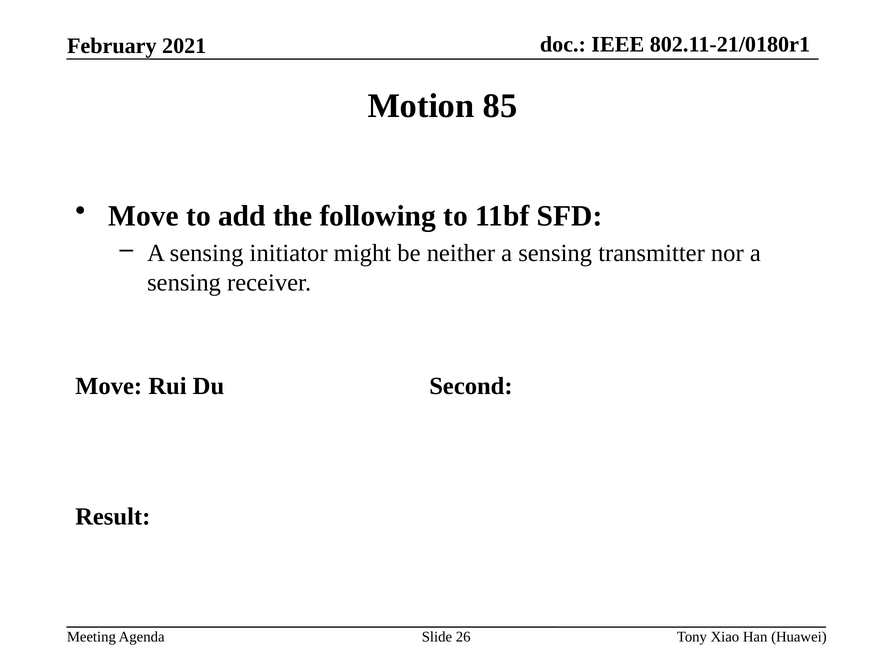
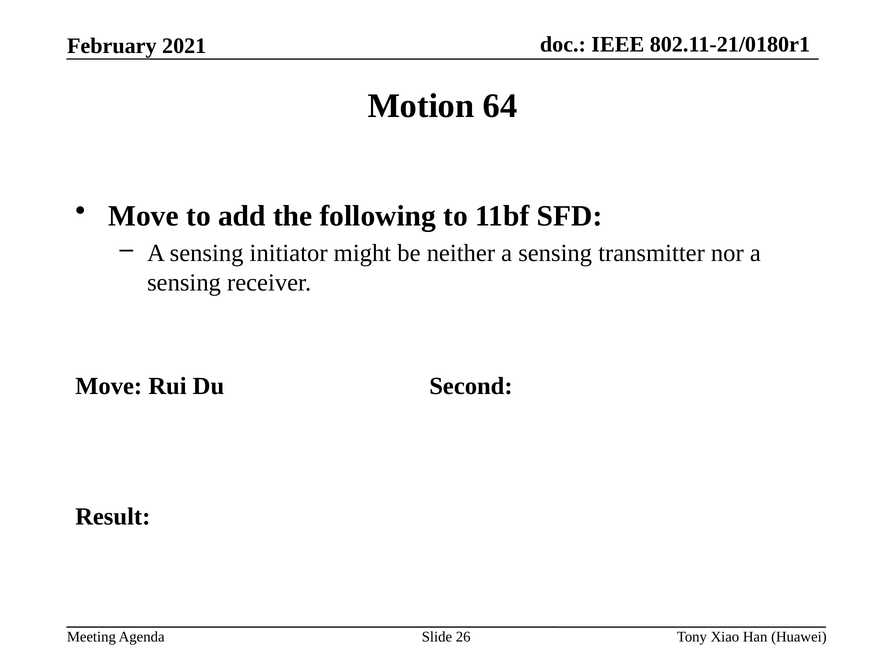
85: 85 -> 64
